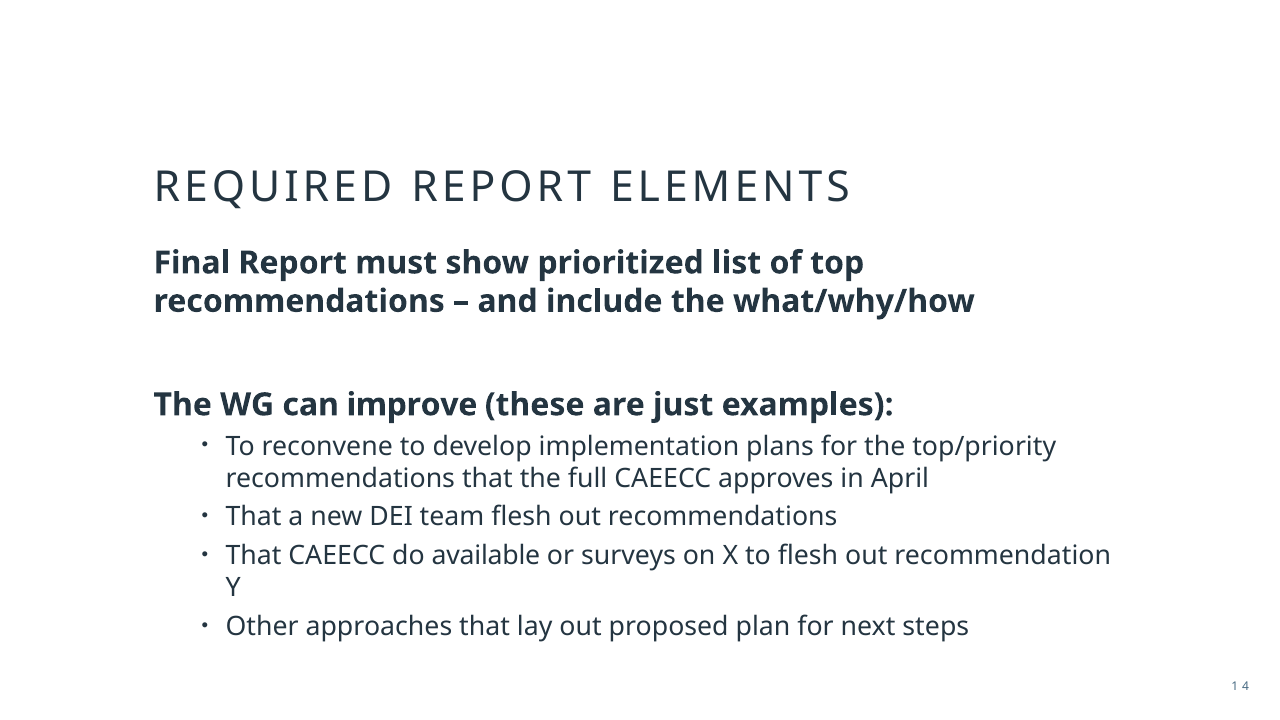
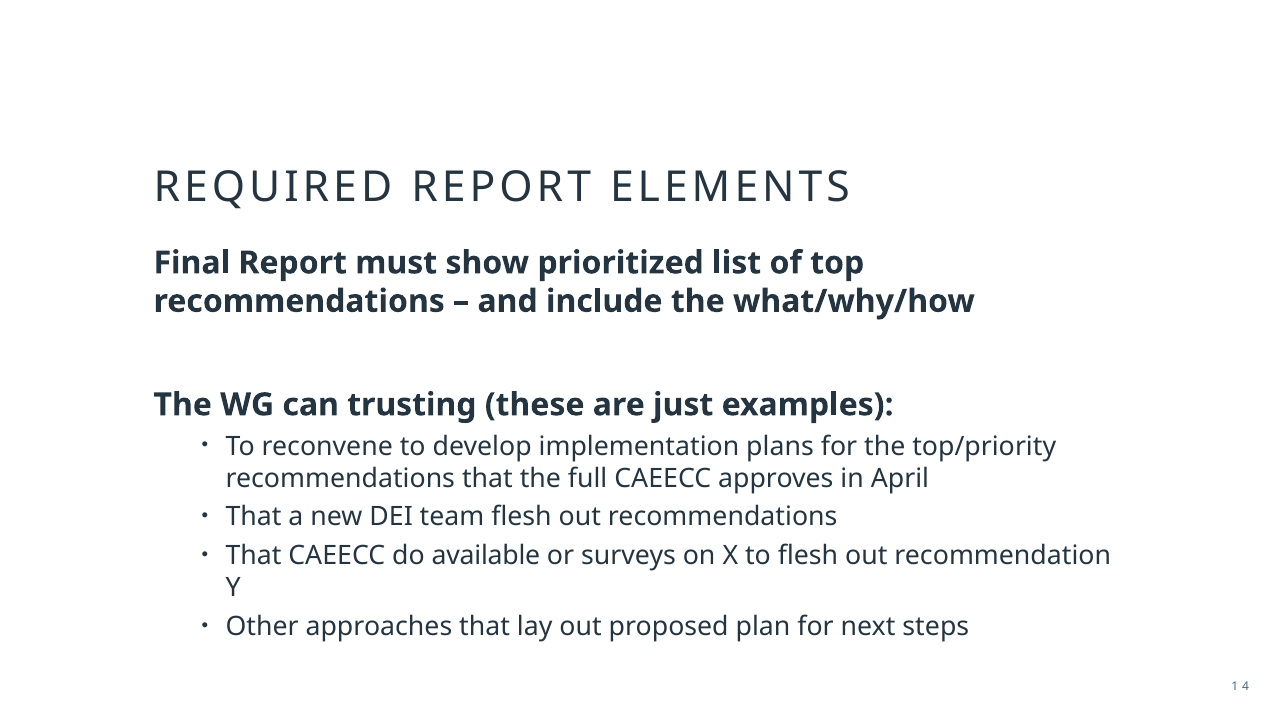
improve: improve -> trusting
